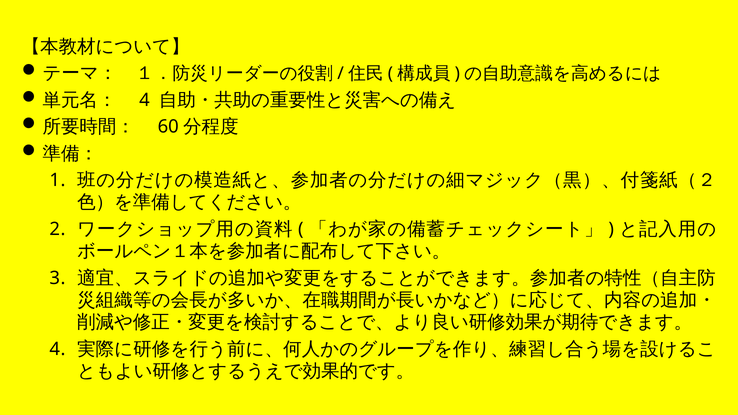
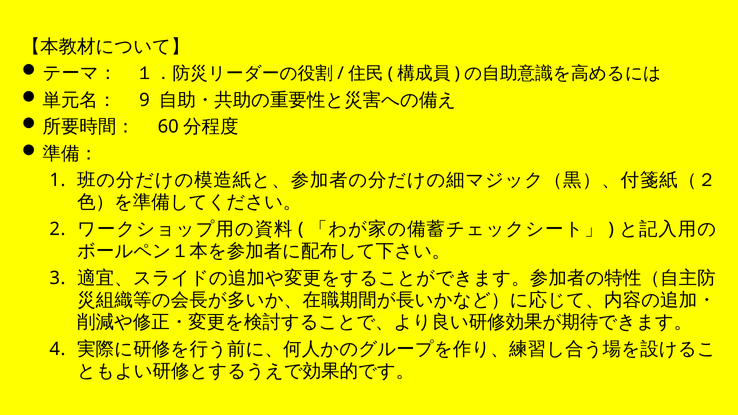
4 at (145, 100): 4 -> 9
